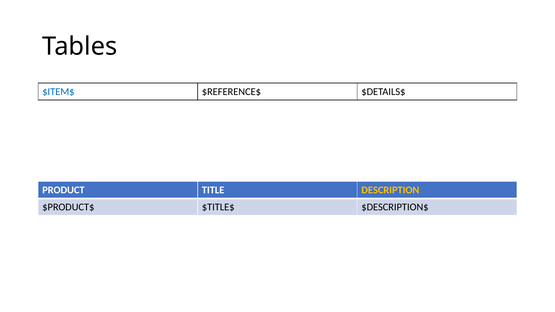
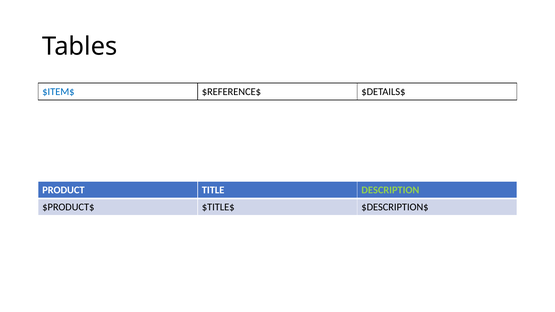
DESCRIPTION colour: yellow -> light green
